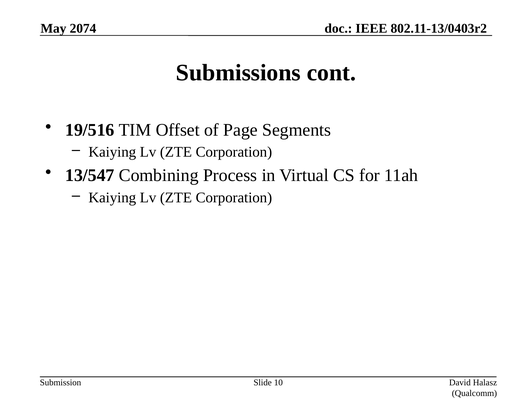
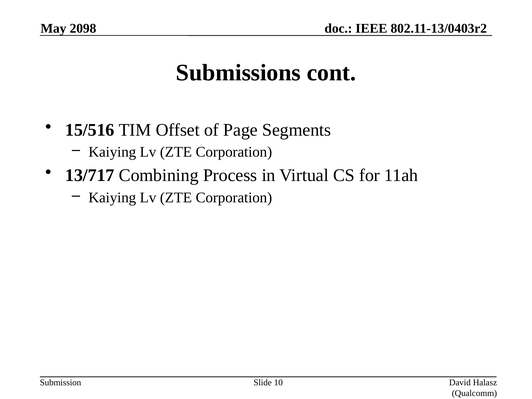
2074: 2074 -> 2098
19/516: 19/516 -> 15/516
13/547: 13/547 -> 13/717
